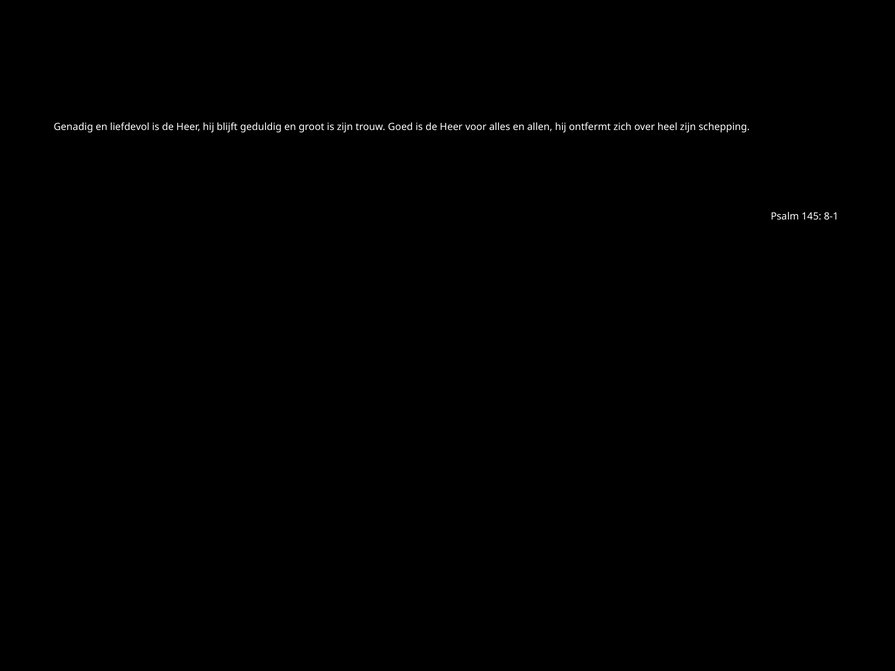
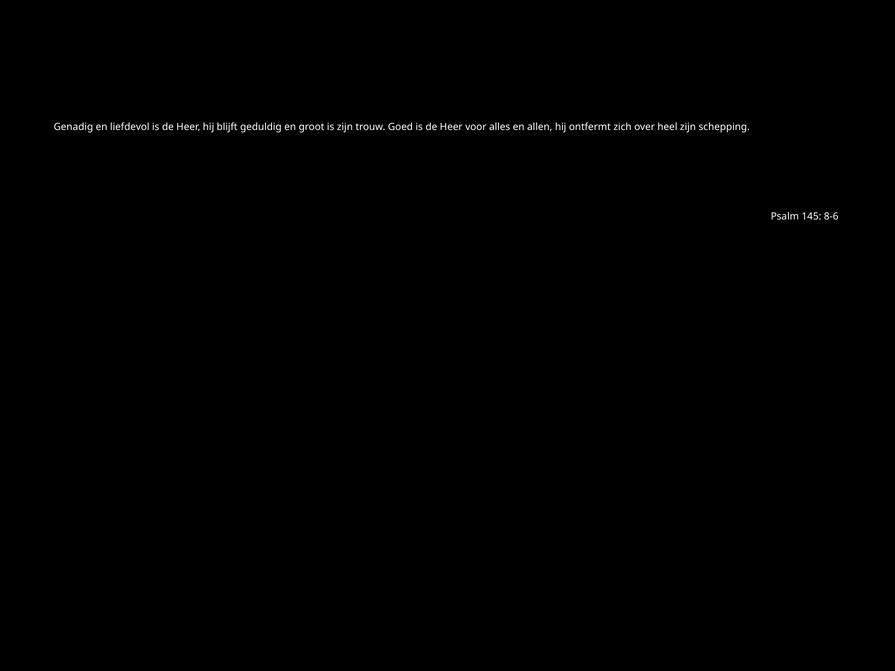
8-1: 8-1 -> 8-6
